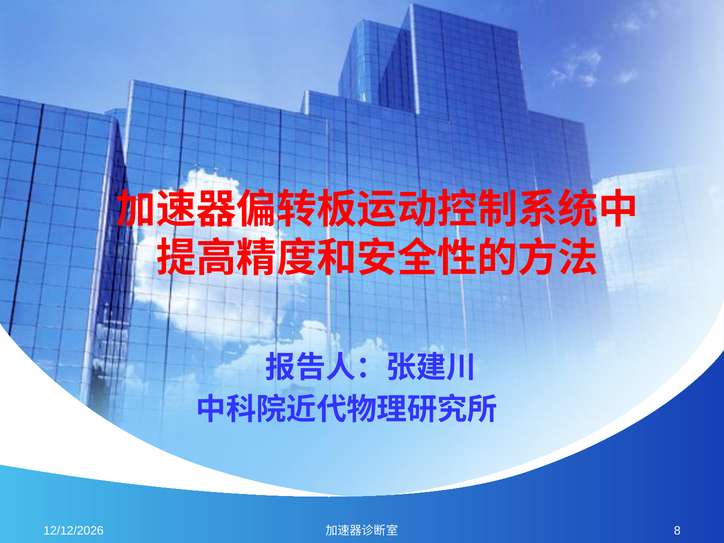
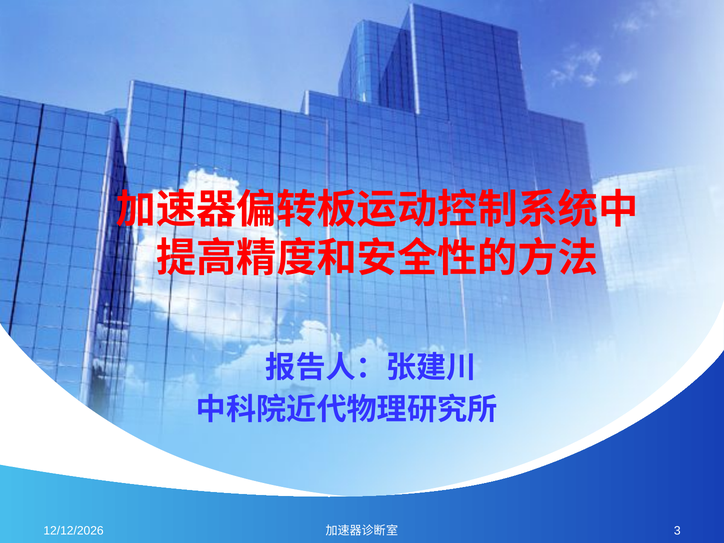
8: 8 -> 3
